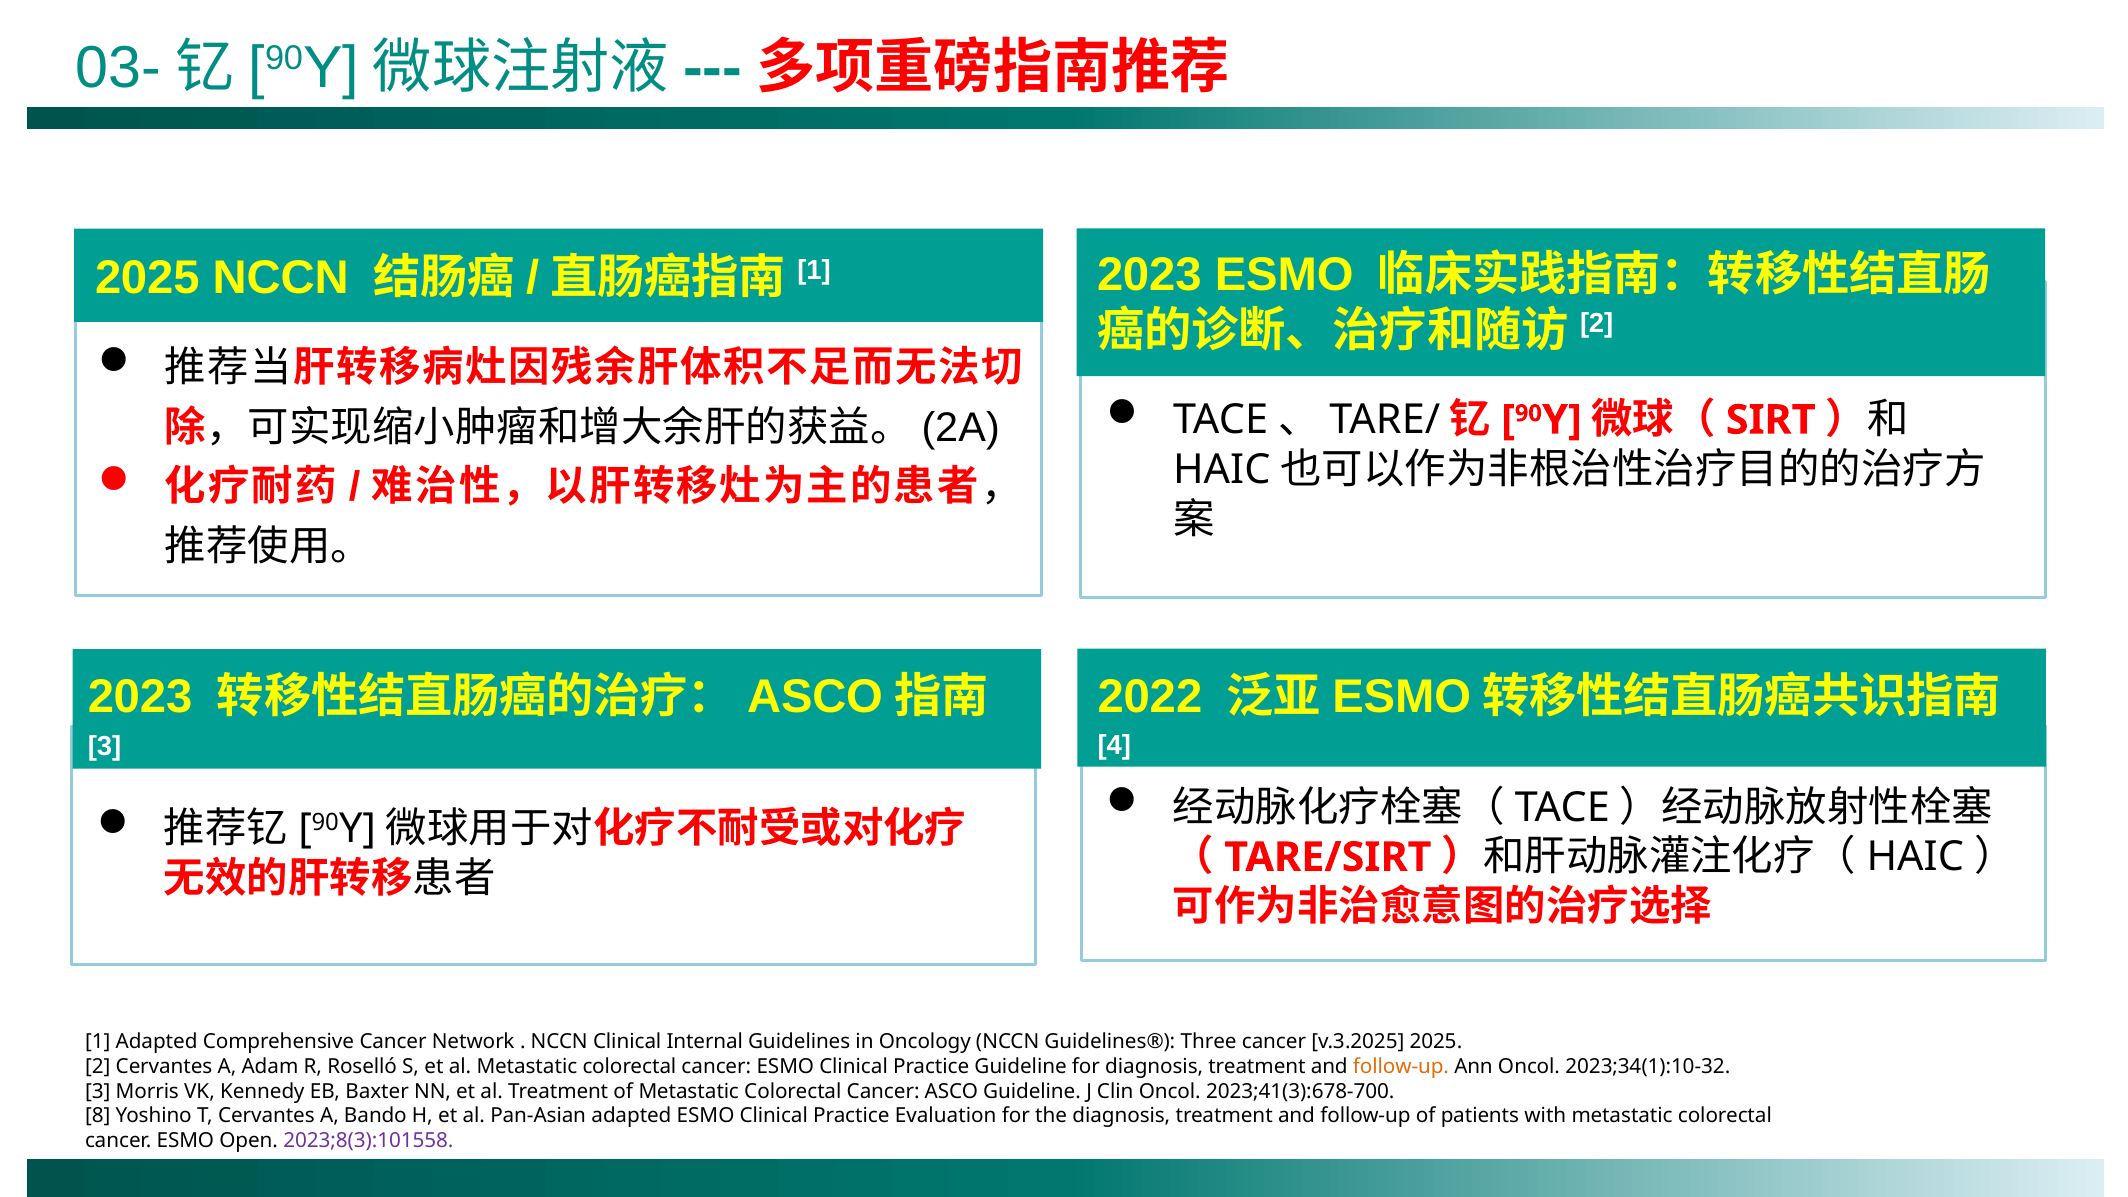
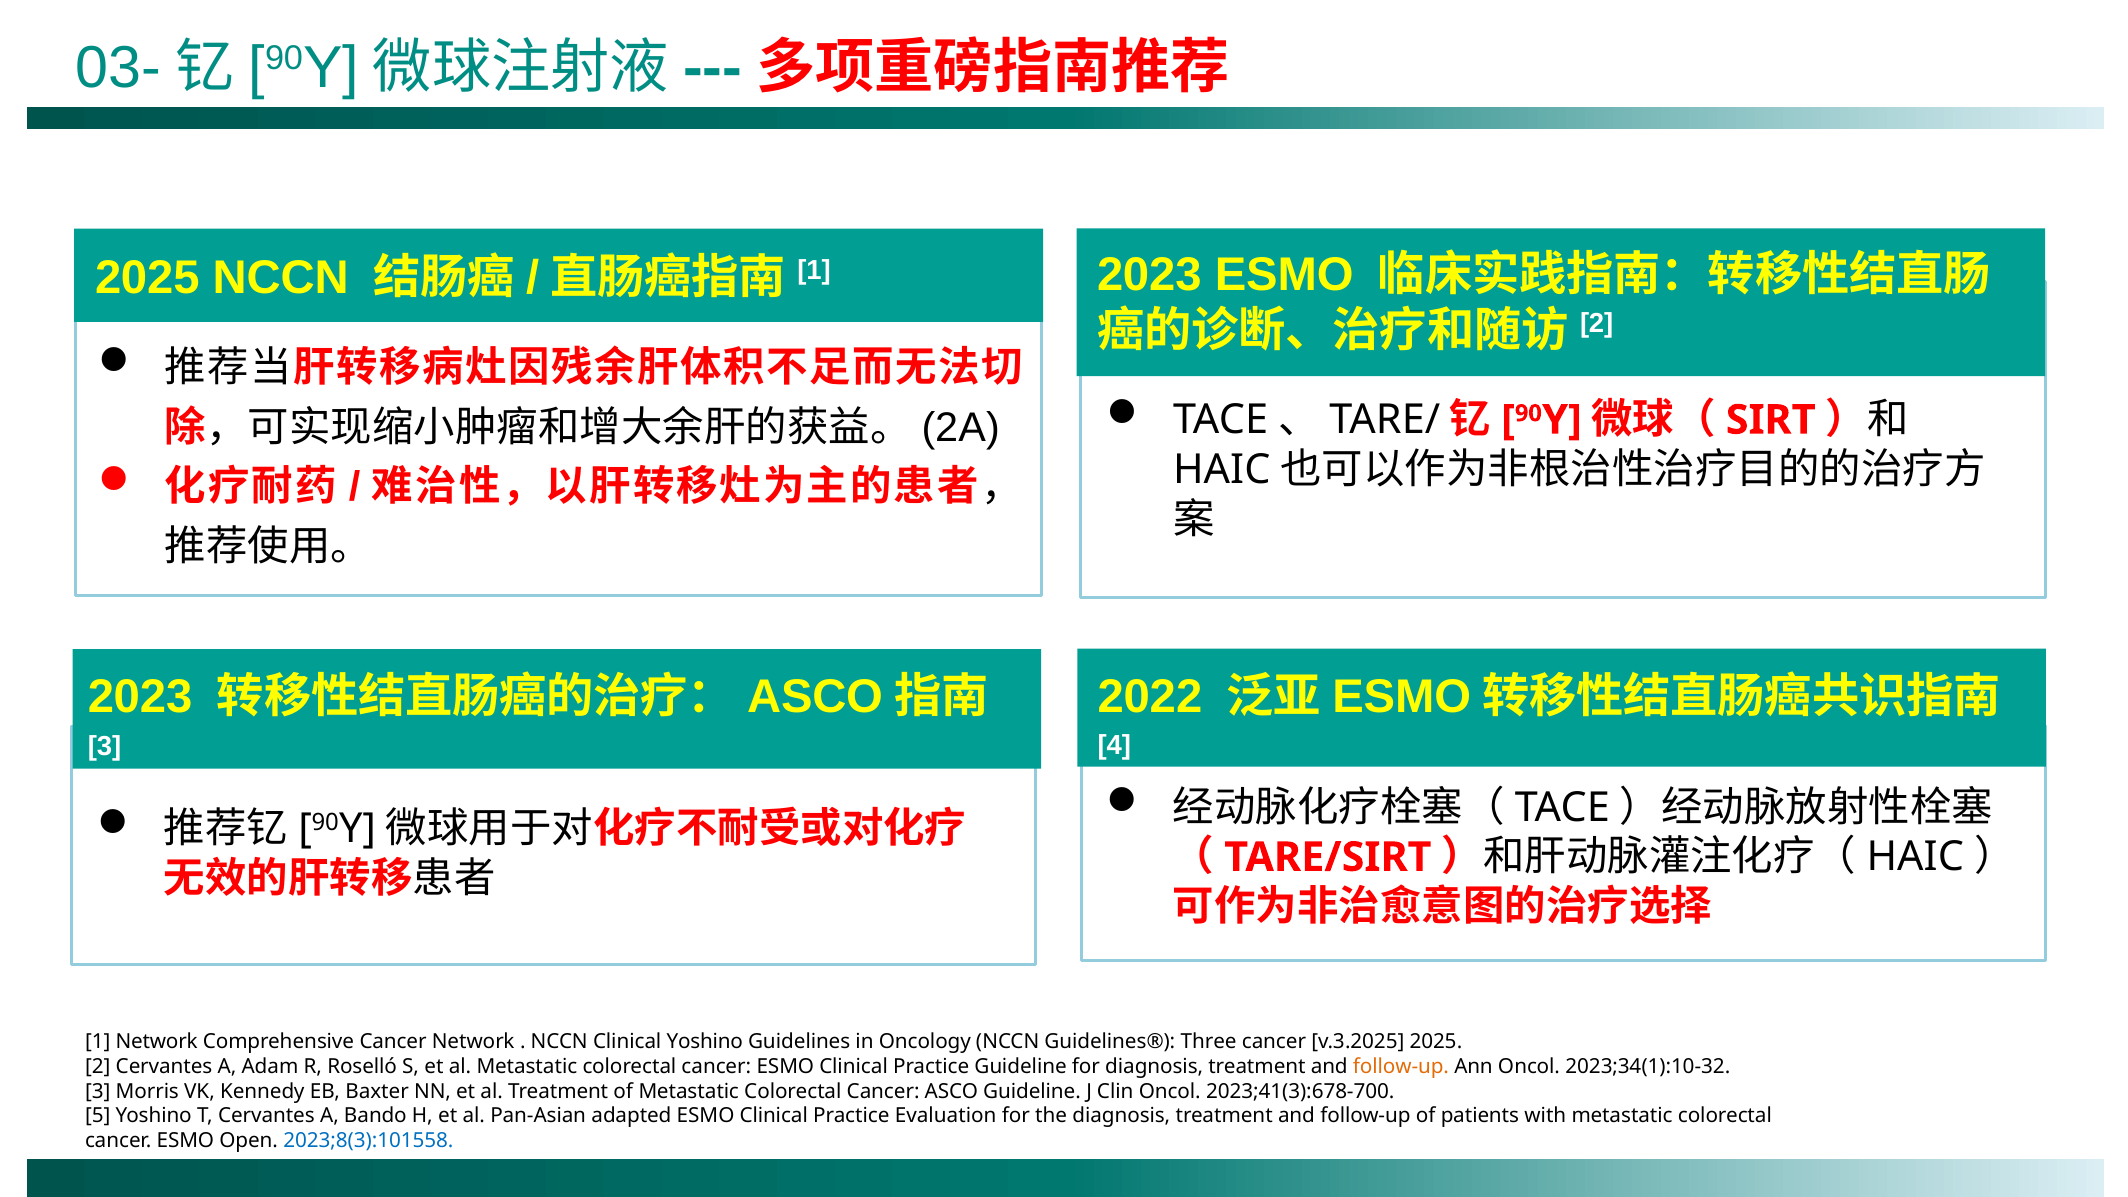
1 Adapted: Adapted -> Network
Clinical Internal: Internal -> Yoshino
8: 8 -> 5
2023;8(3):101558 colour: purple -> blue
